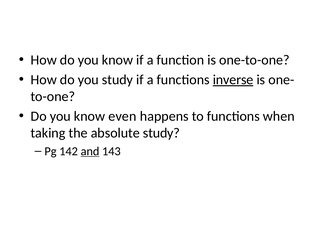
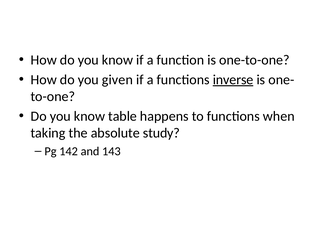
you study: study -> given
even: even -> table
and underline: present -> none
